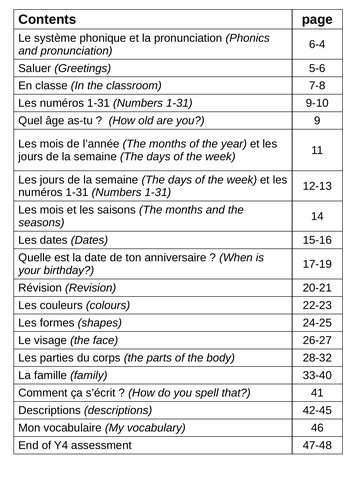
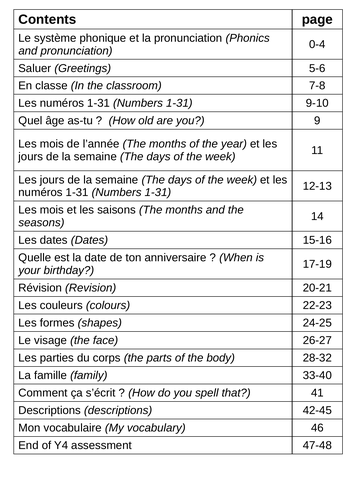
6-4: 6-4 -> 0-4
